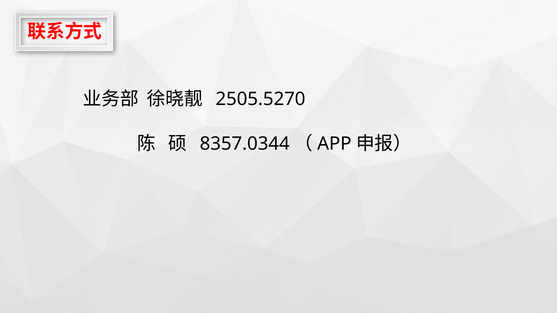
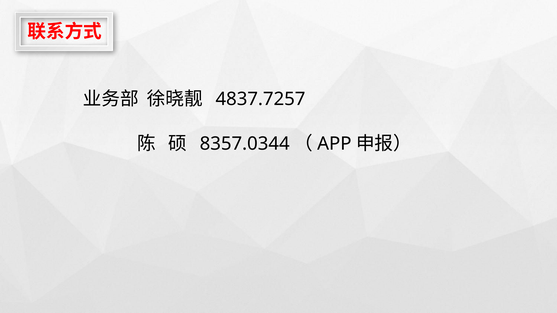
2505.5270: 2505.5270 -> 4837.7257
